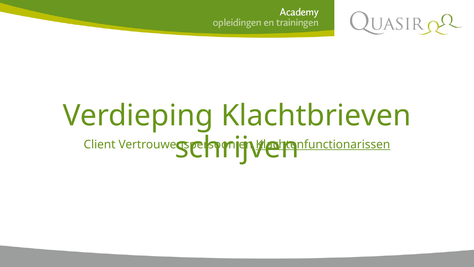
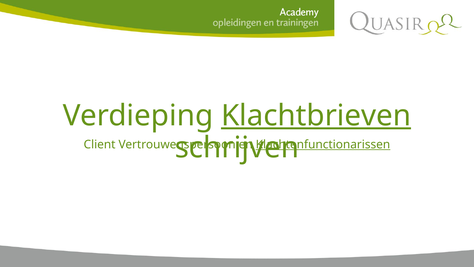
Klachtbrieven underline: none -> present
